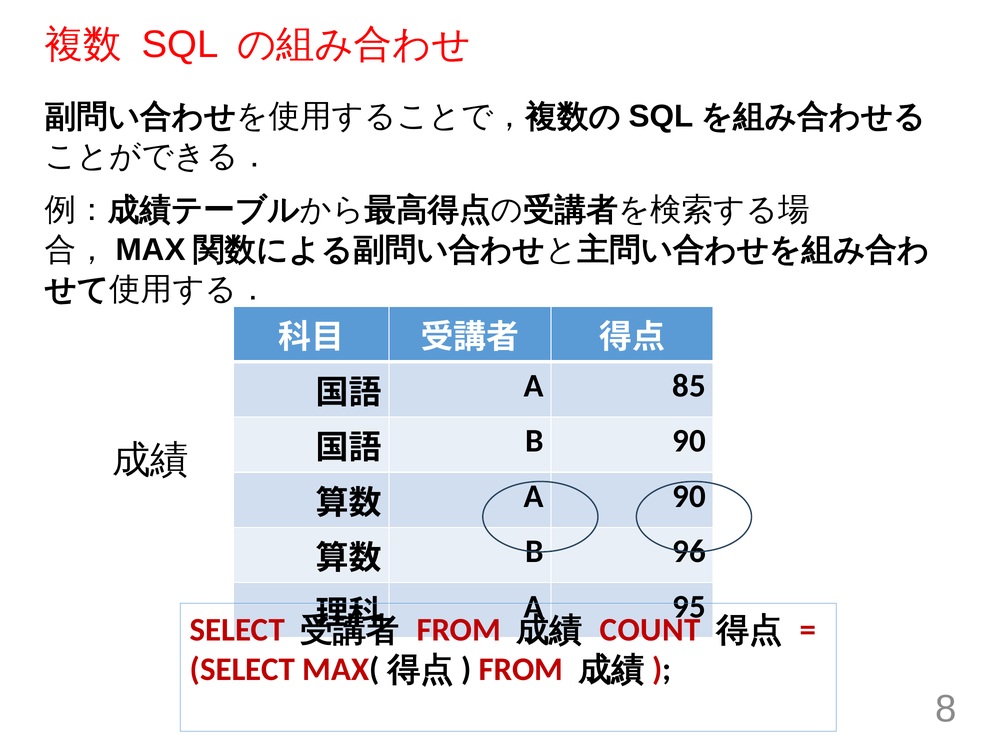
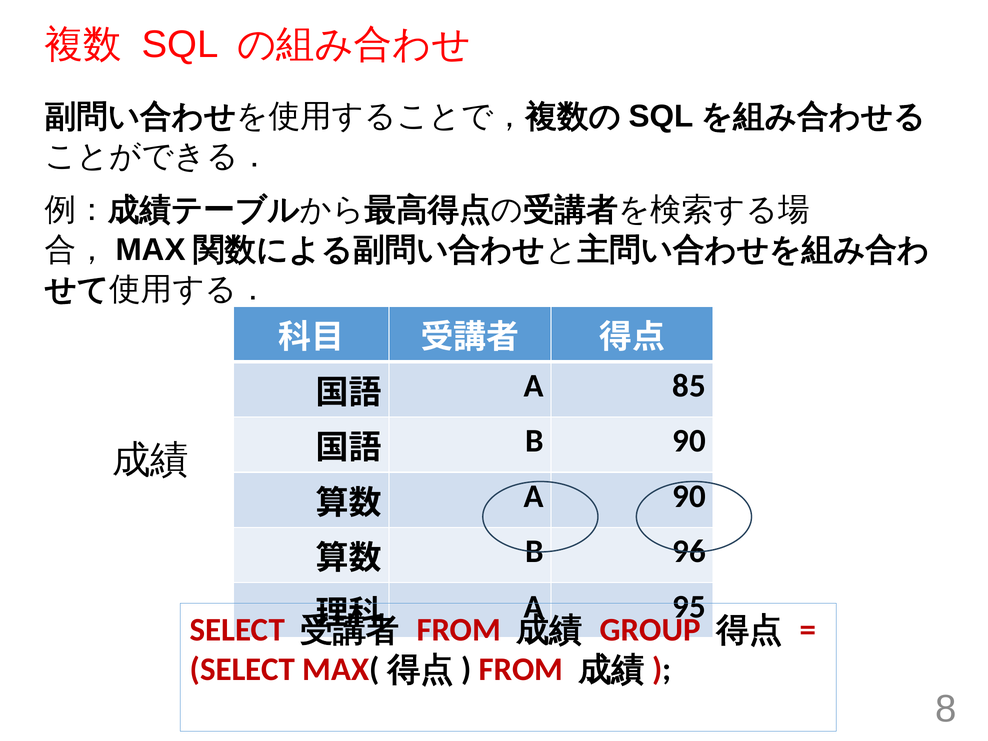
COUNT: COUNT -> GROUP
